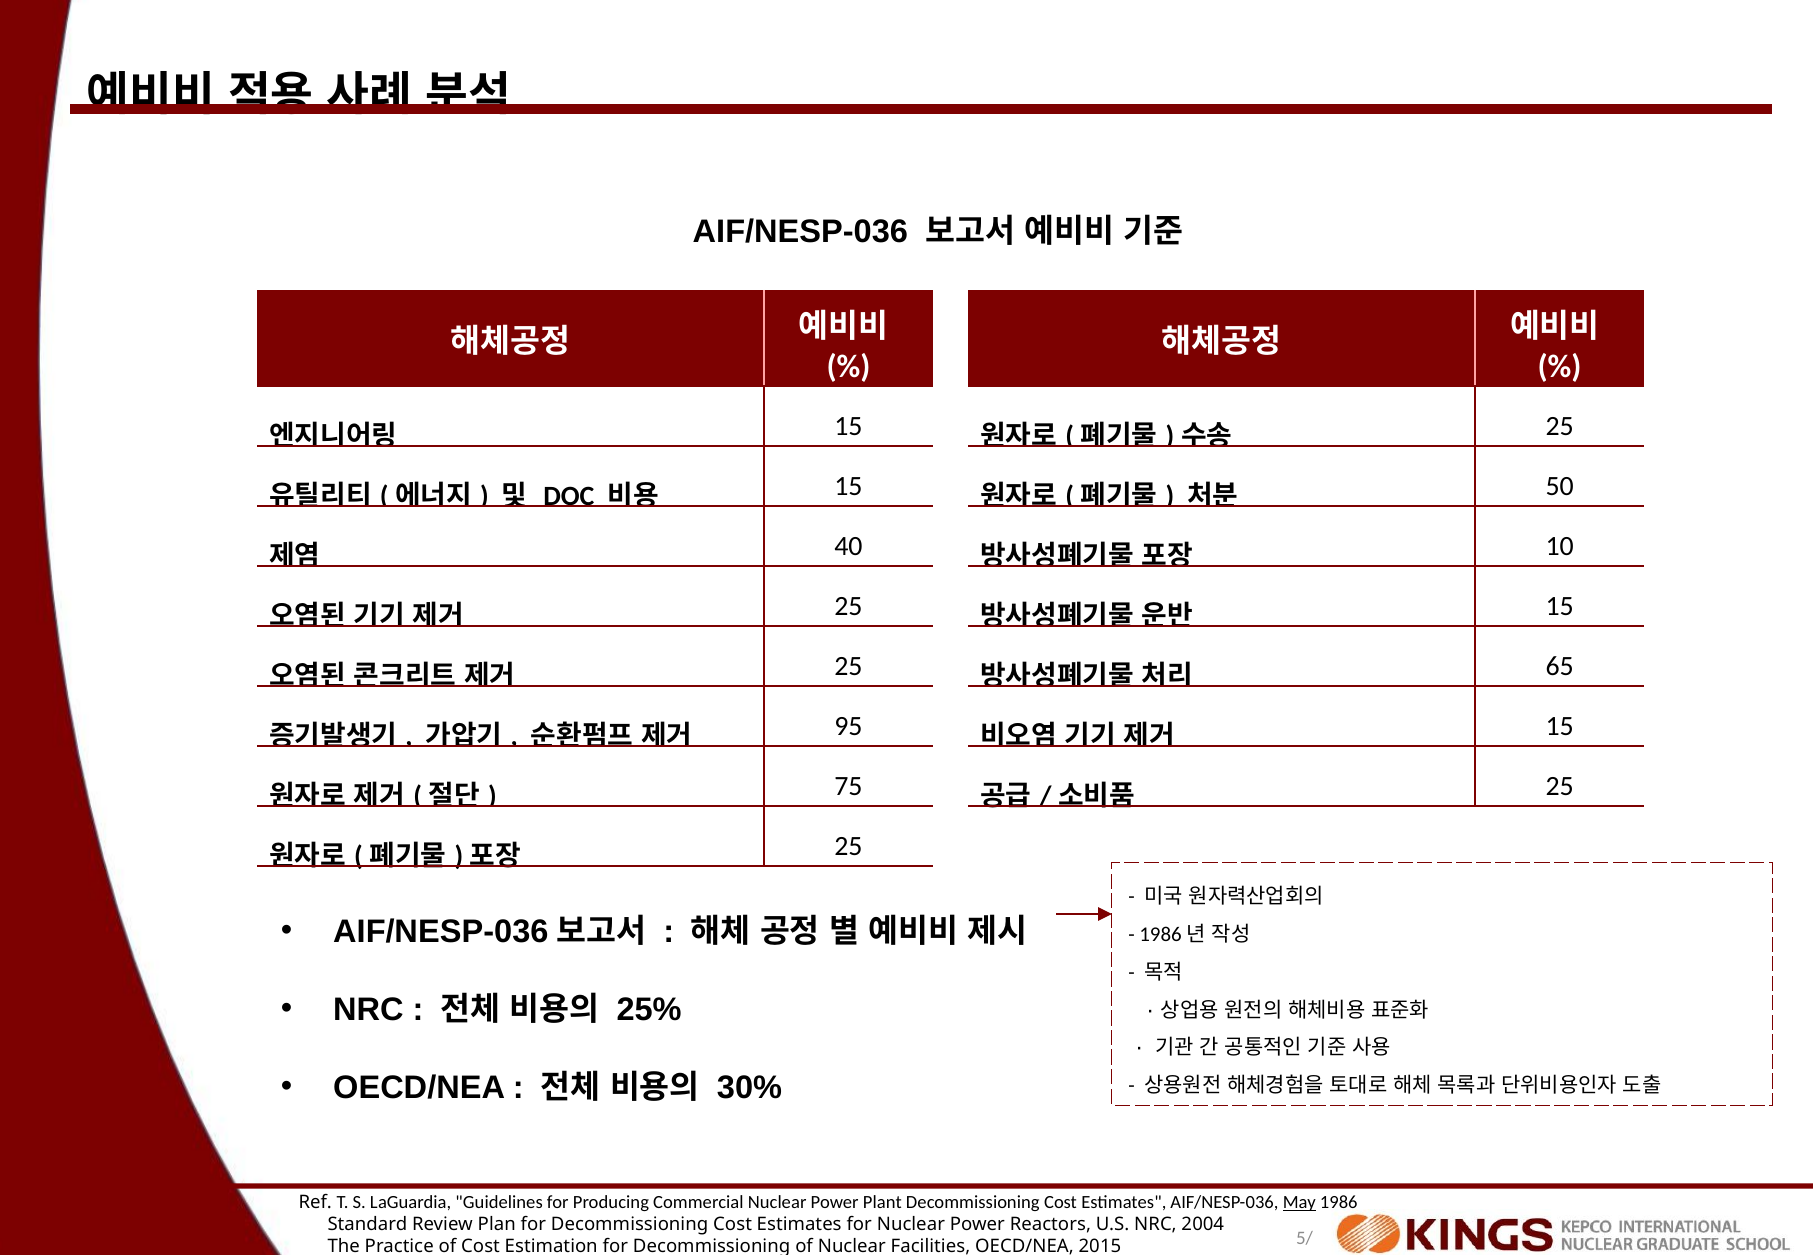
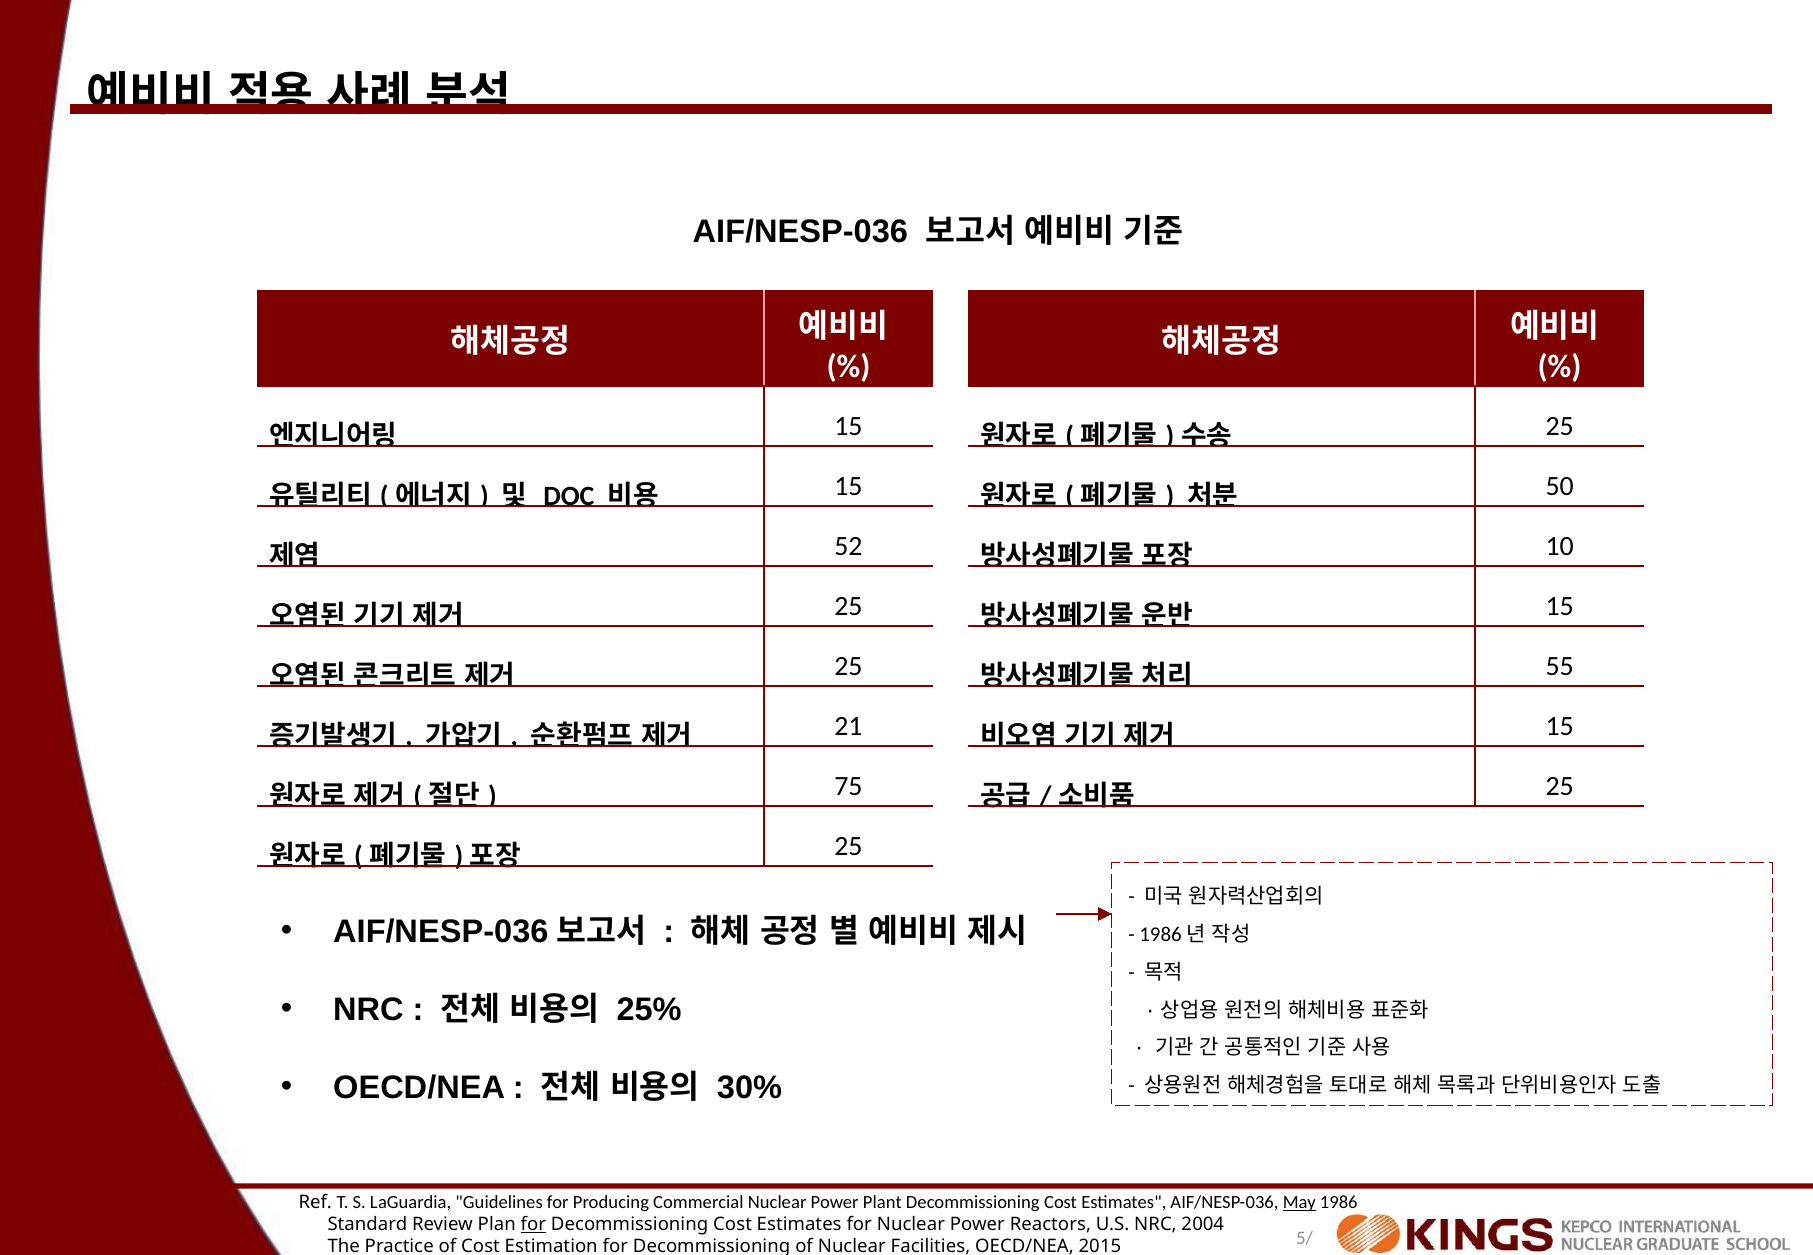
40: 40 -> 52
65: 65 -> 55
95: 95 -> 21
for at (533, 1225) underline: none -> present
